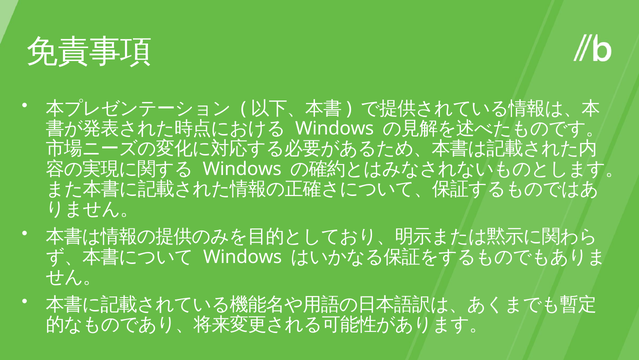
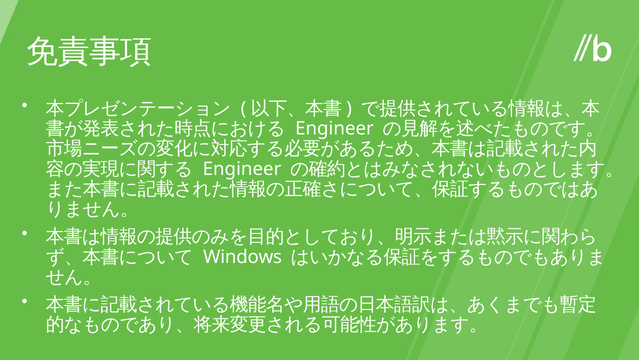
Windows at (335, 129): Windows -> Engineer
Windows at (242, 169): Windows -> Engineer
